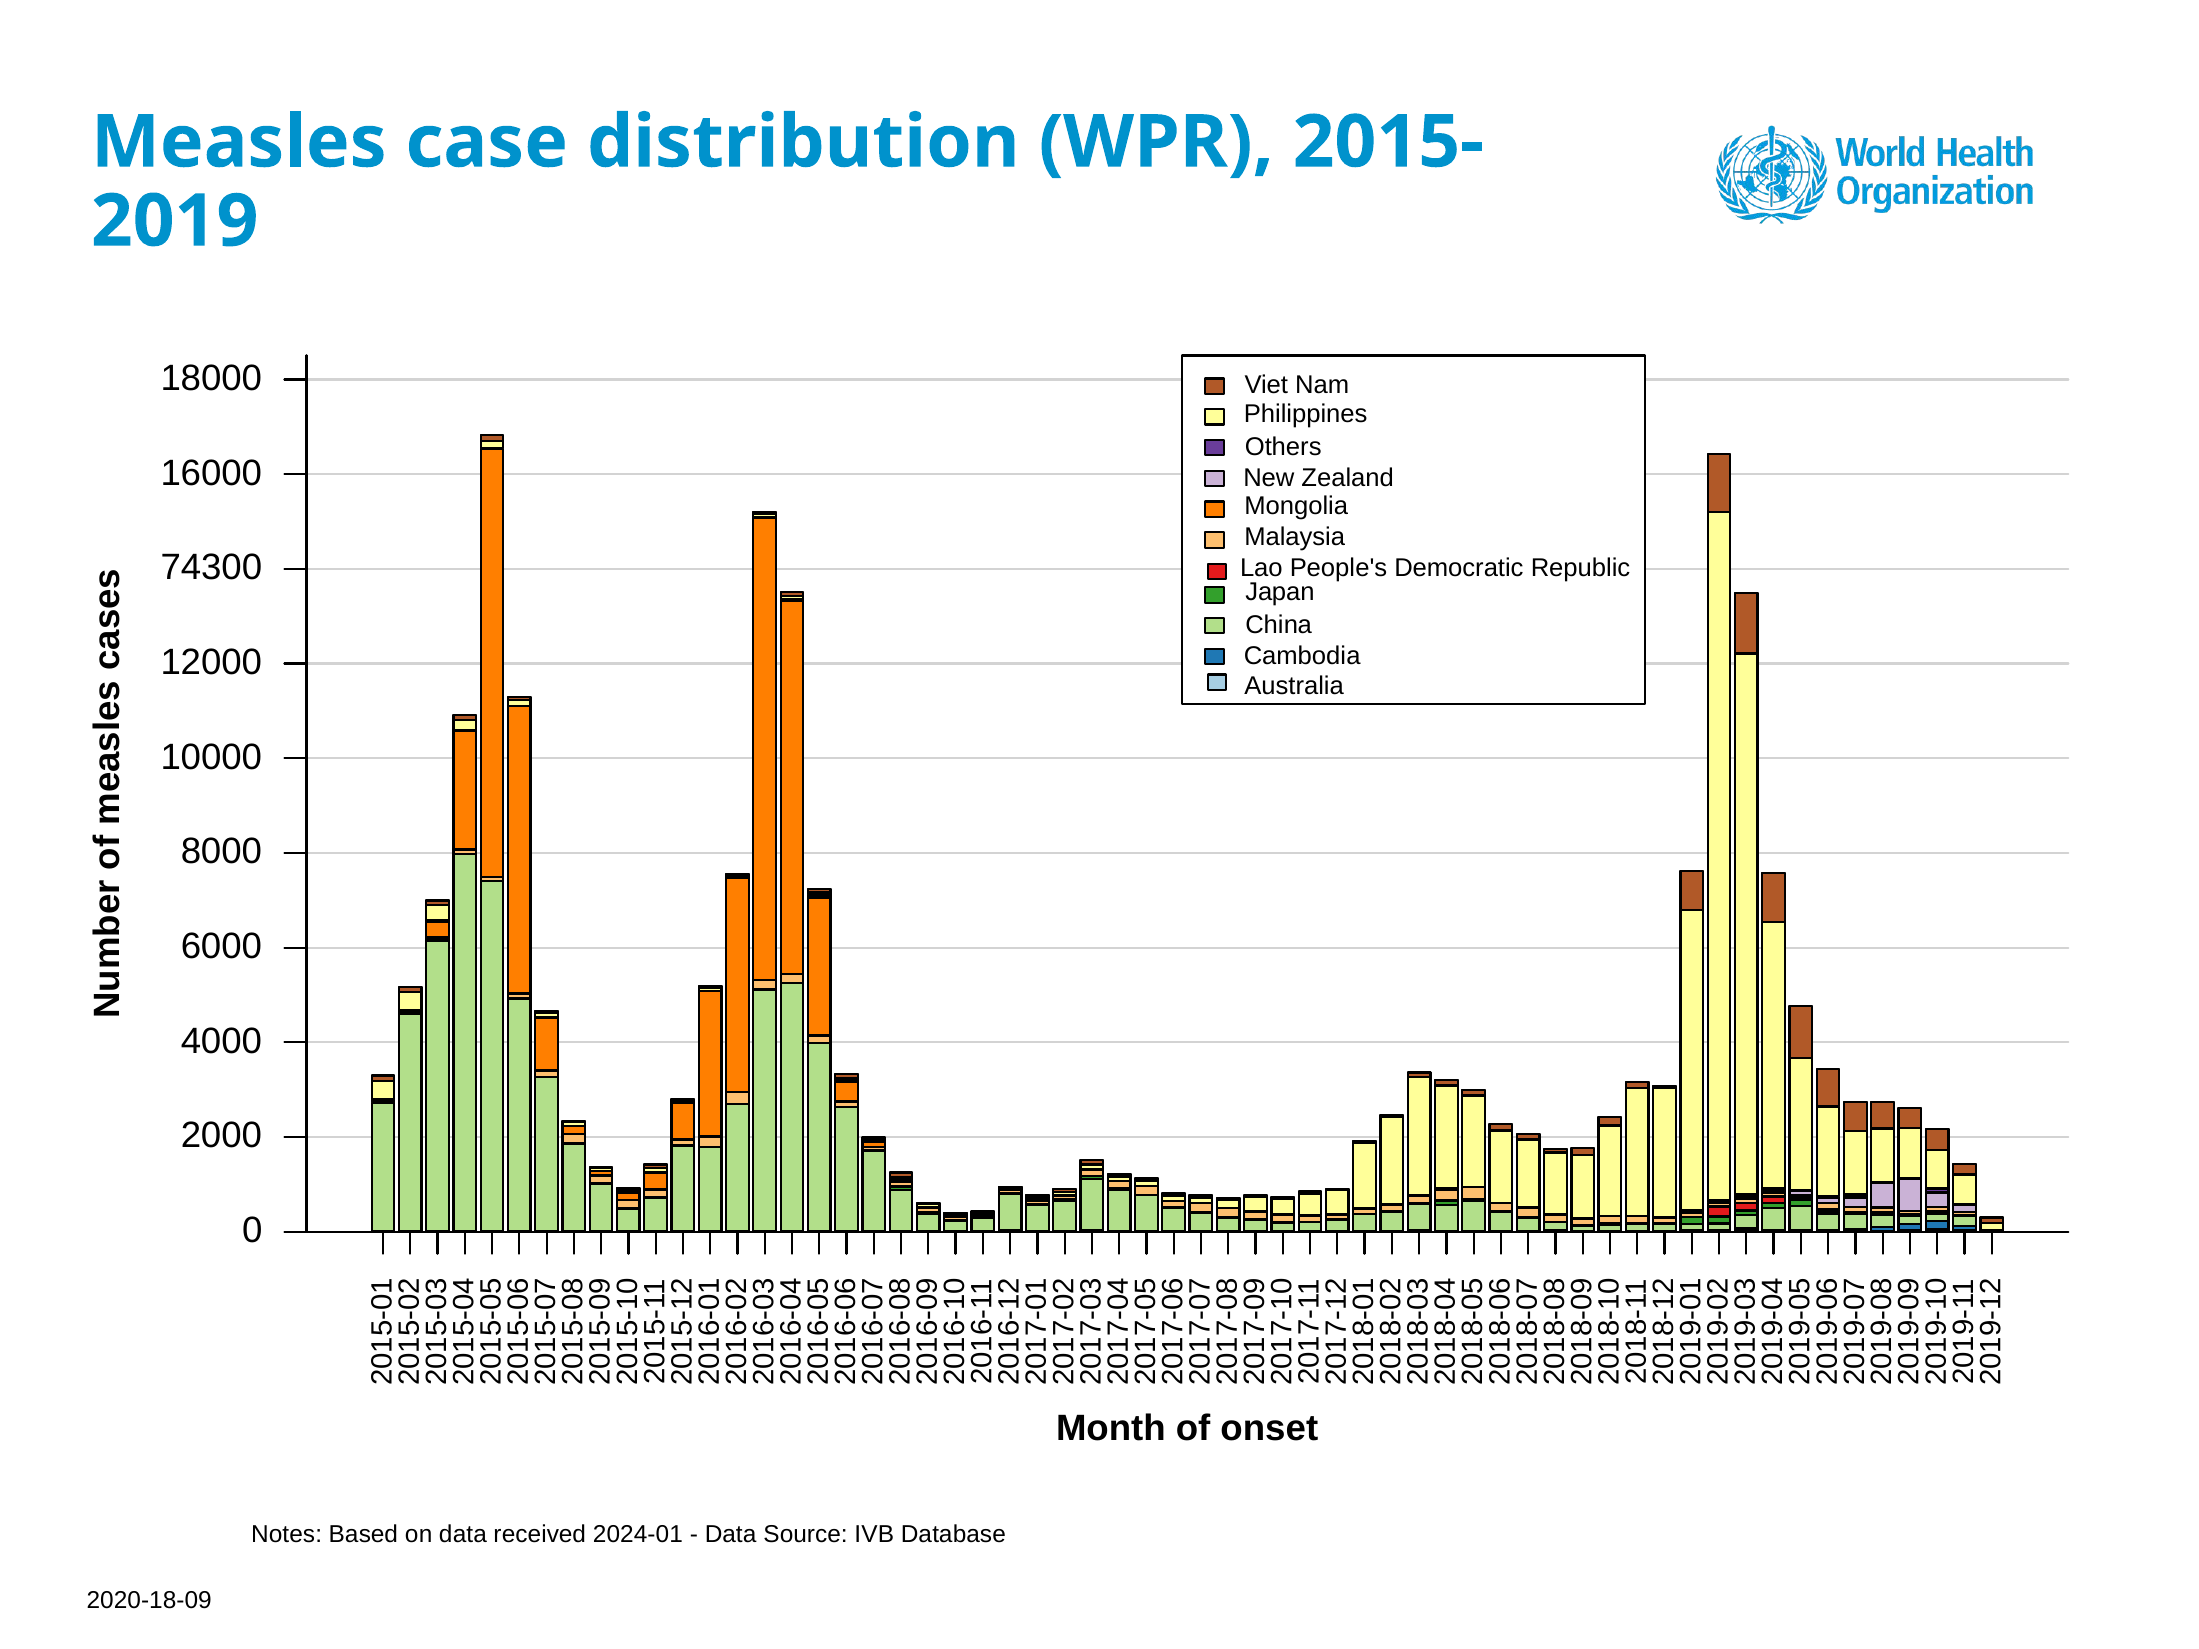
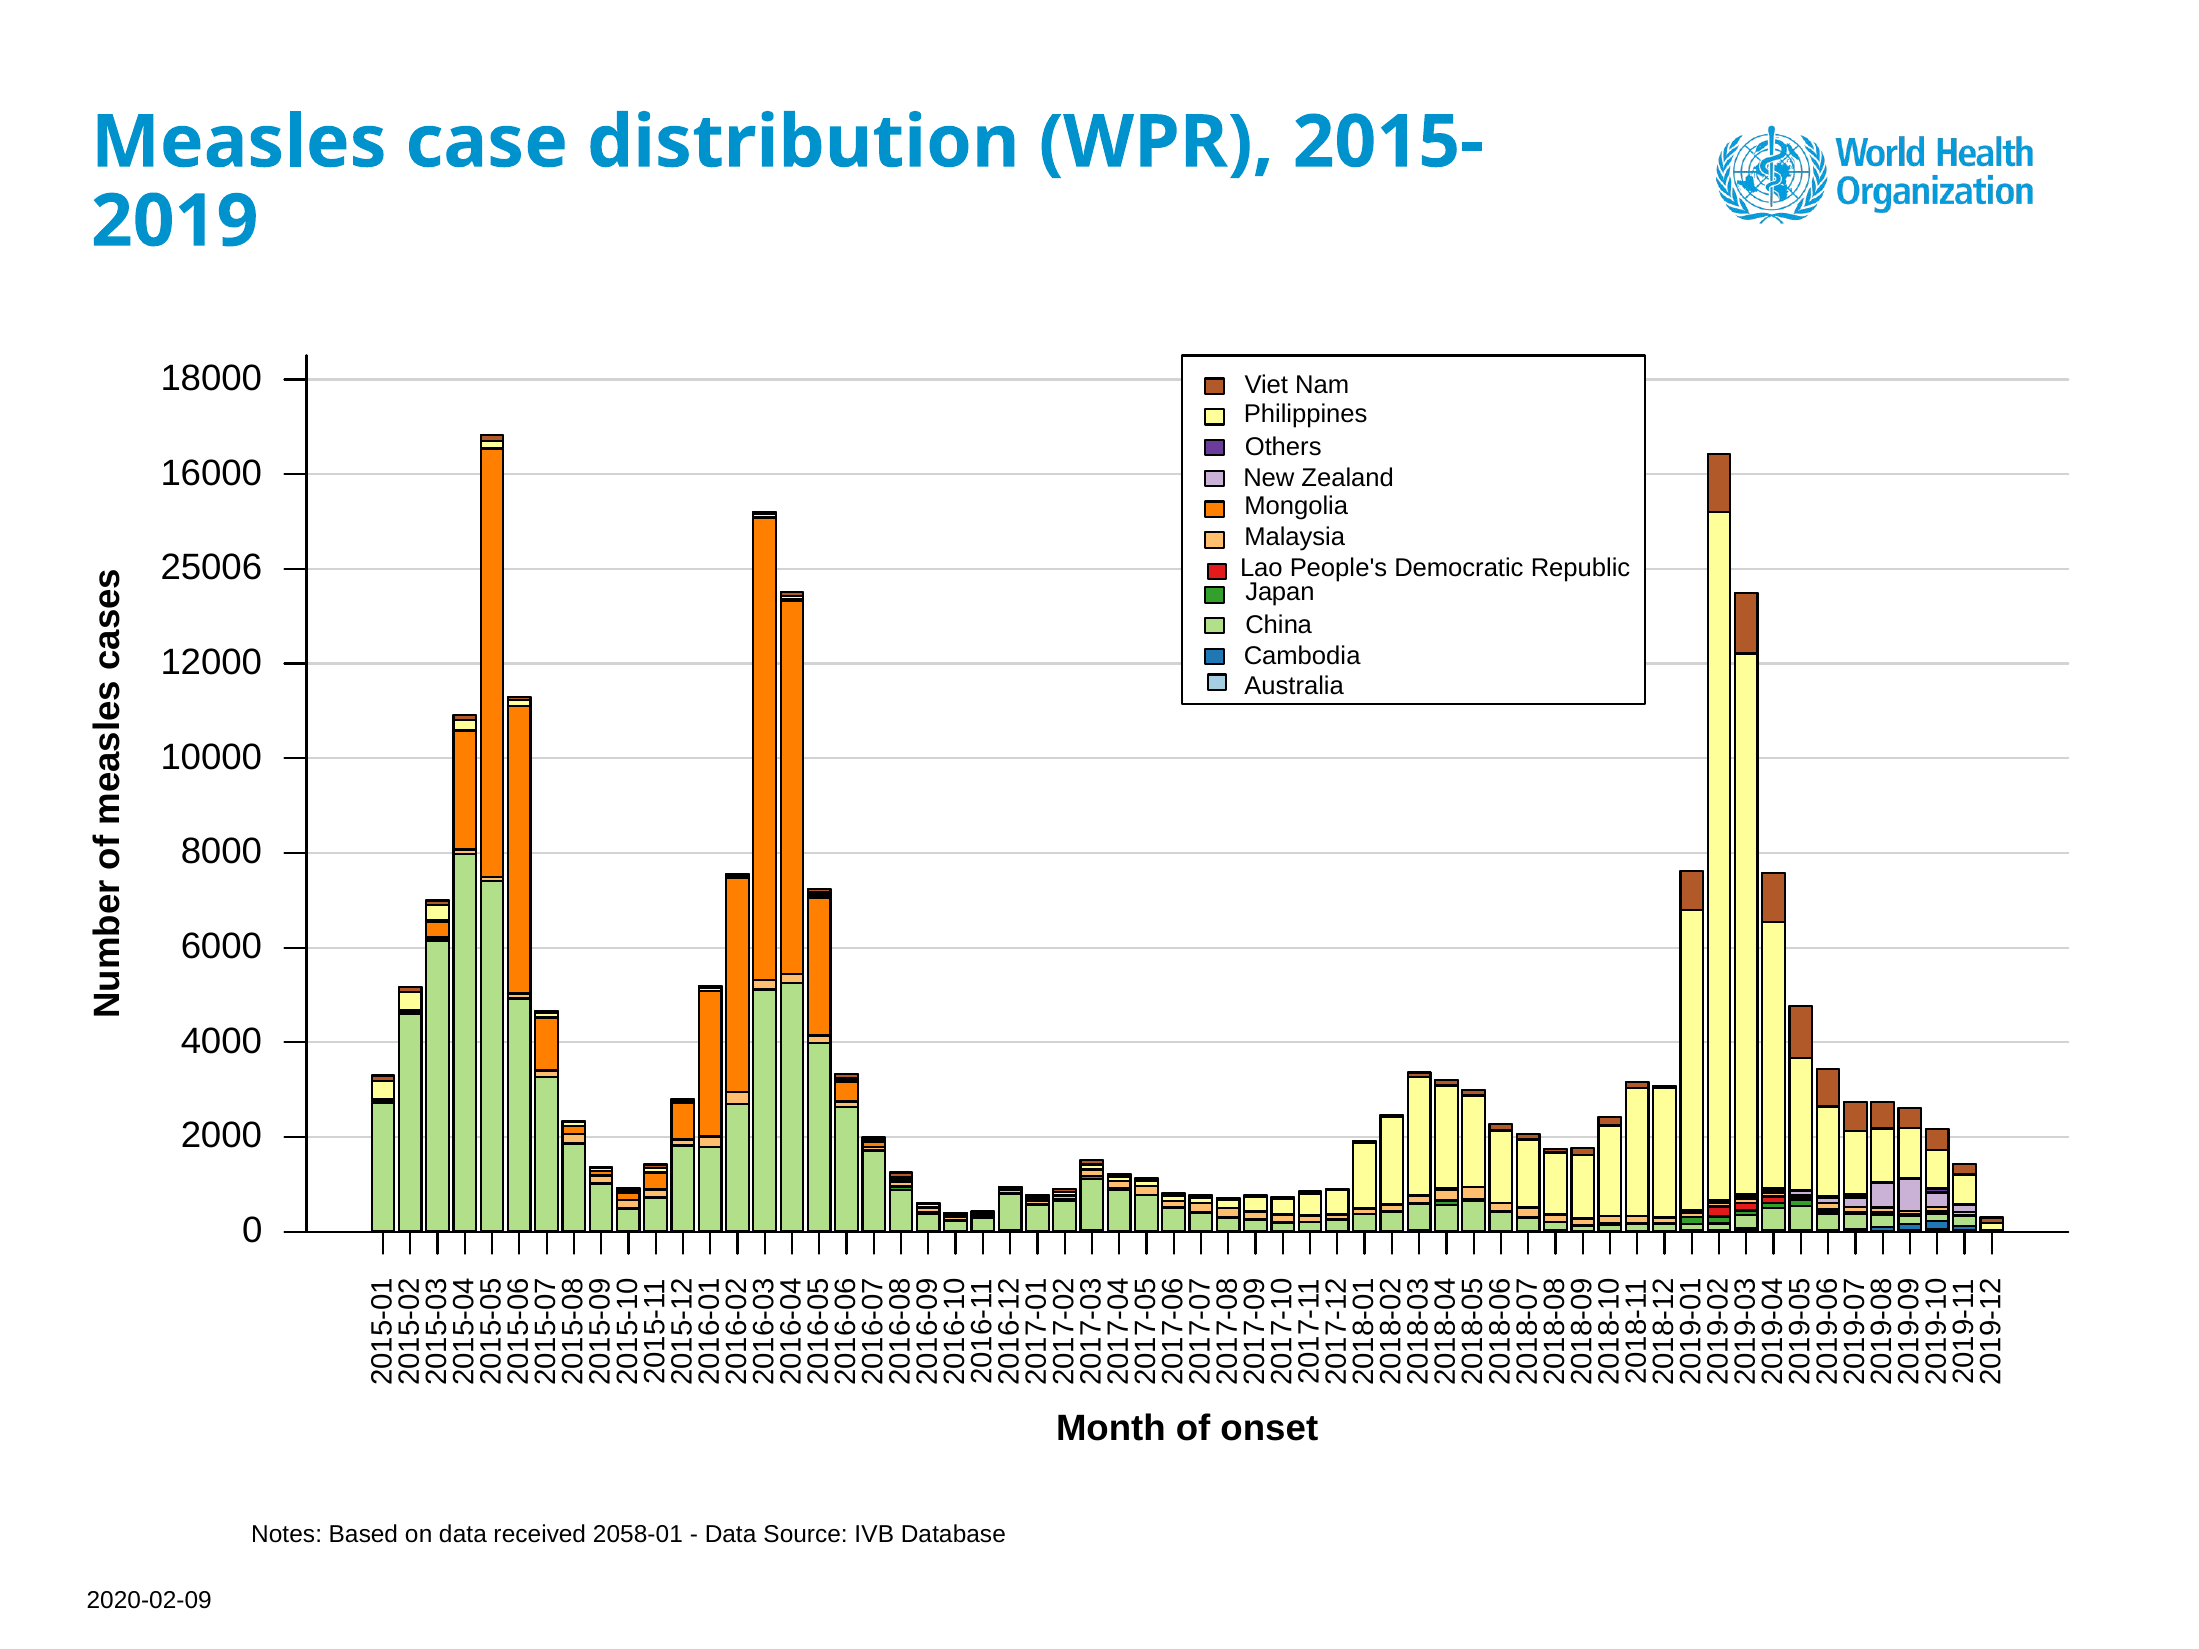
74300: 74300 -> 25006
2024-01: 2024-01 -> 2058-01
2020-18-09: 2020-18-09 -> 2020-02-09
